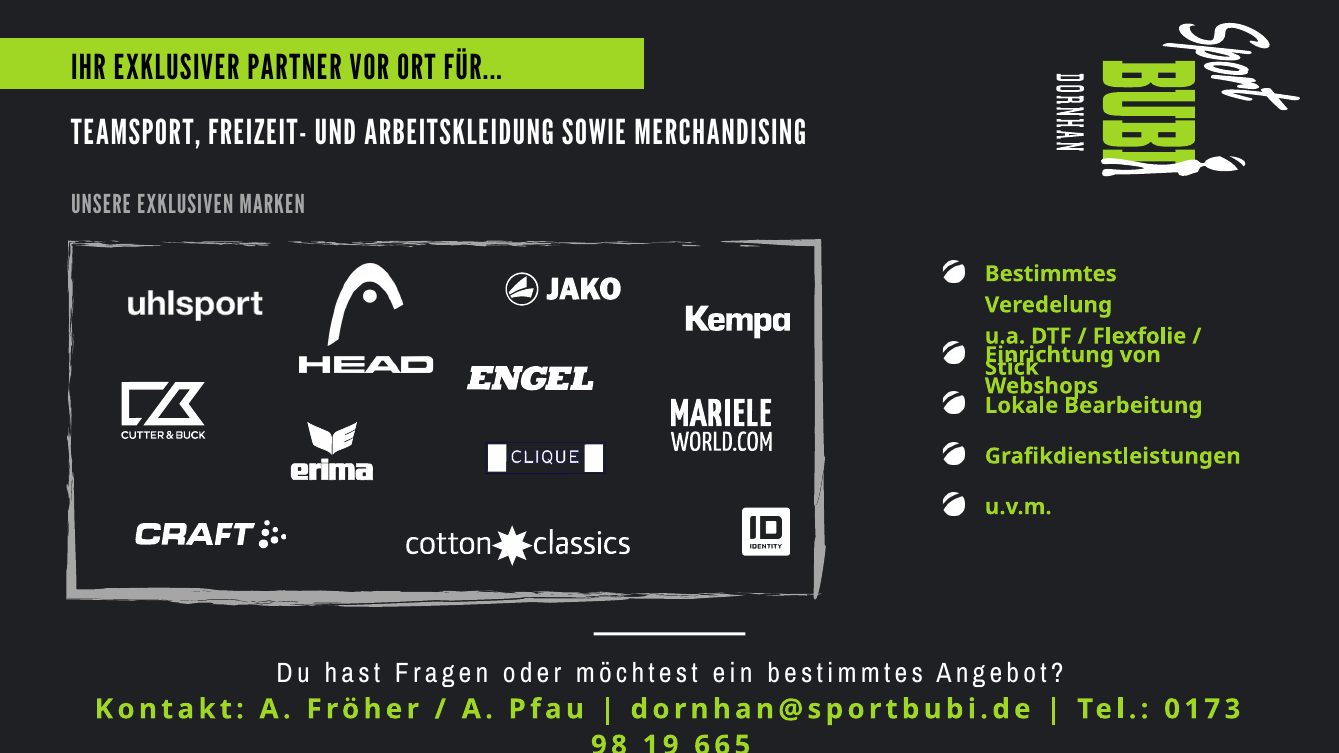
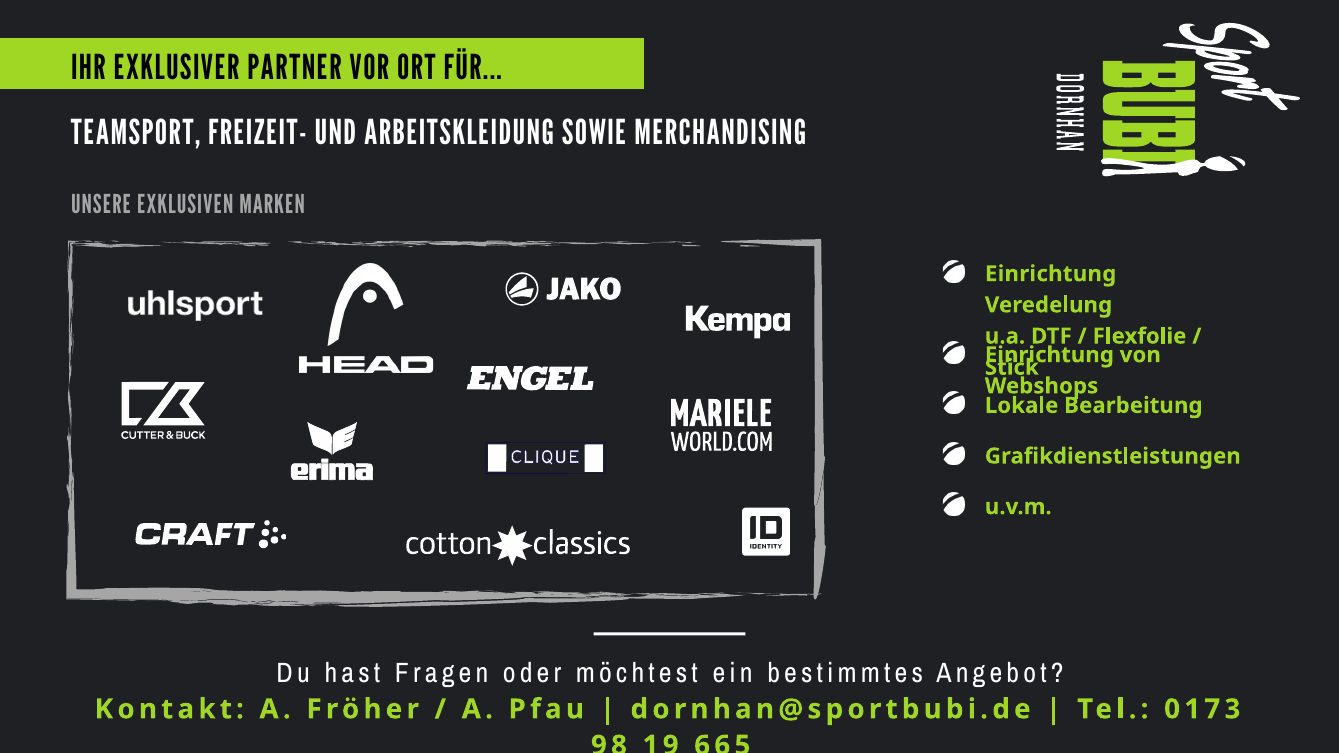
Bestimmtes at (1051, 274): Bestimmtes -> Einrichtung
